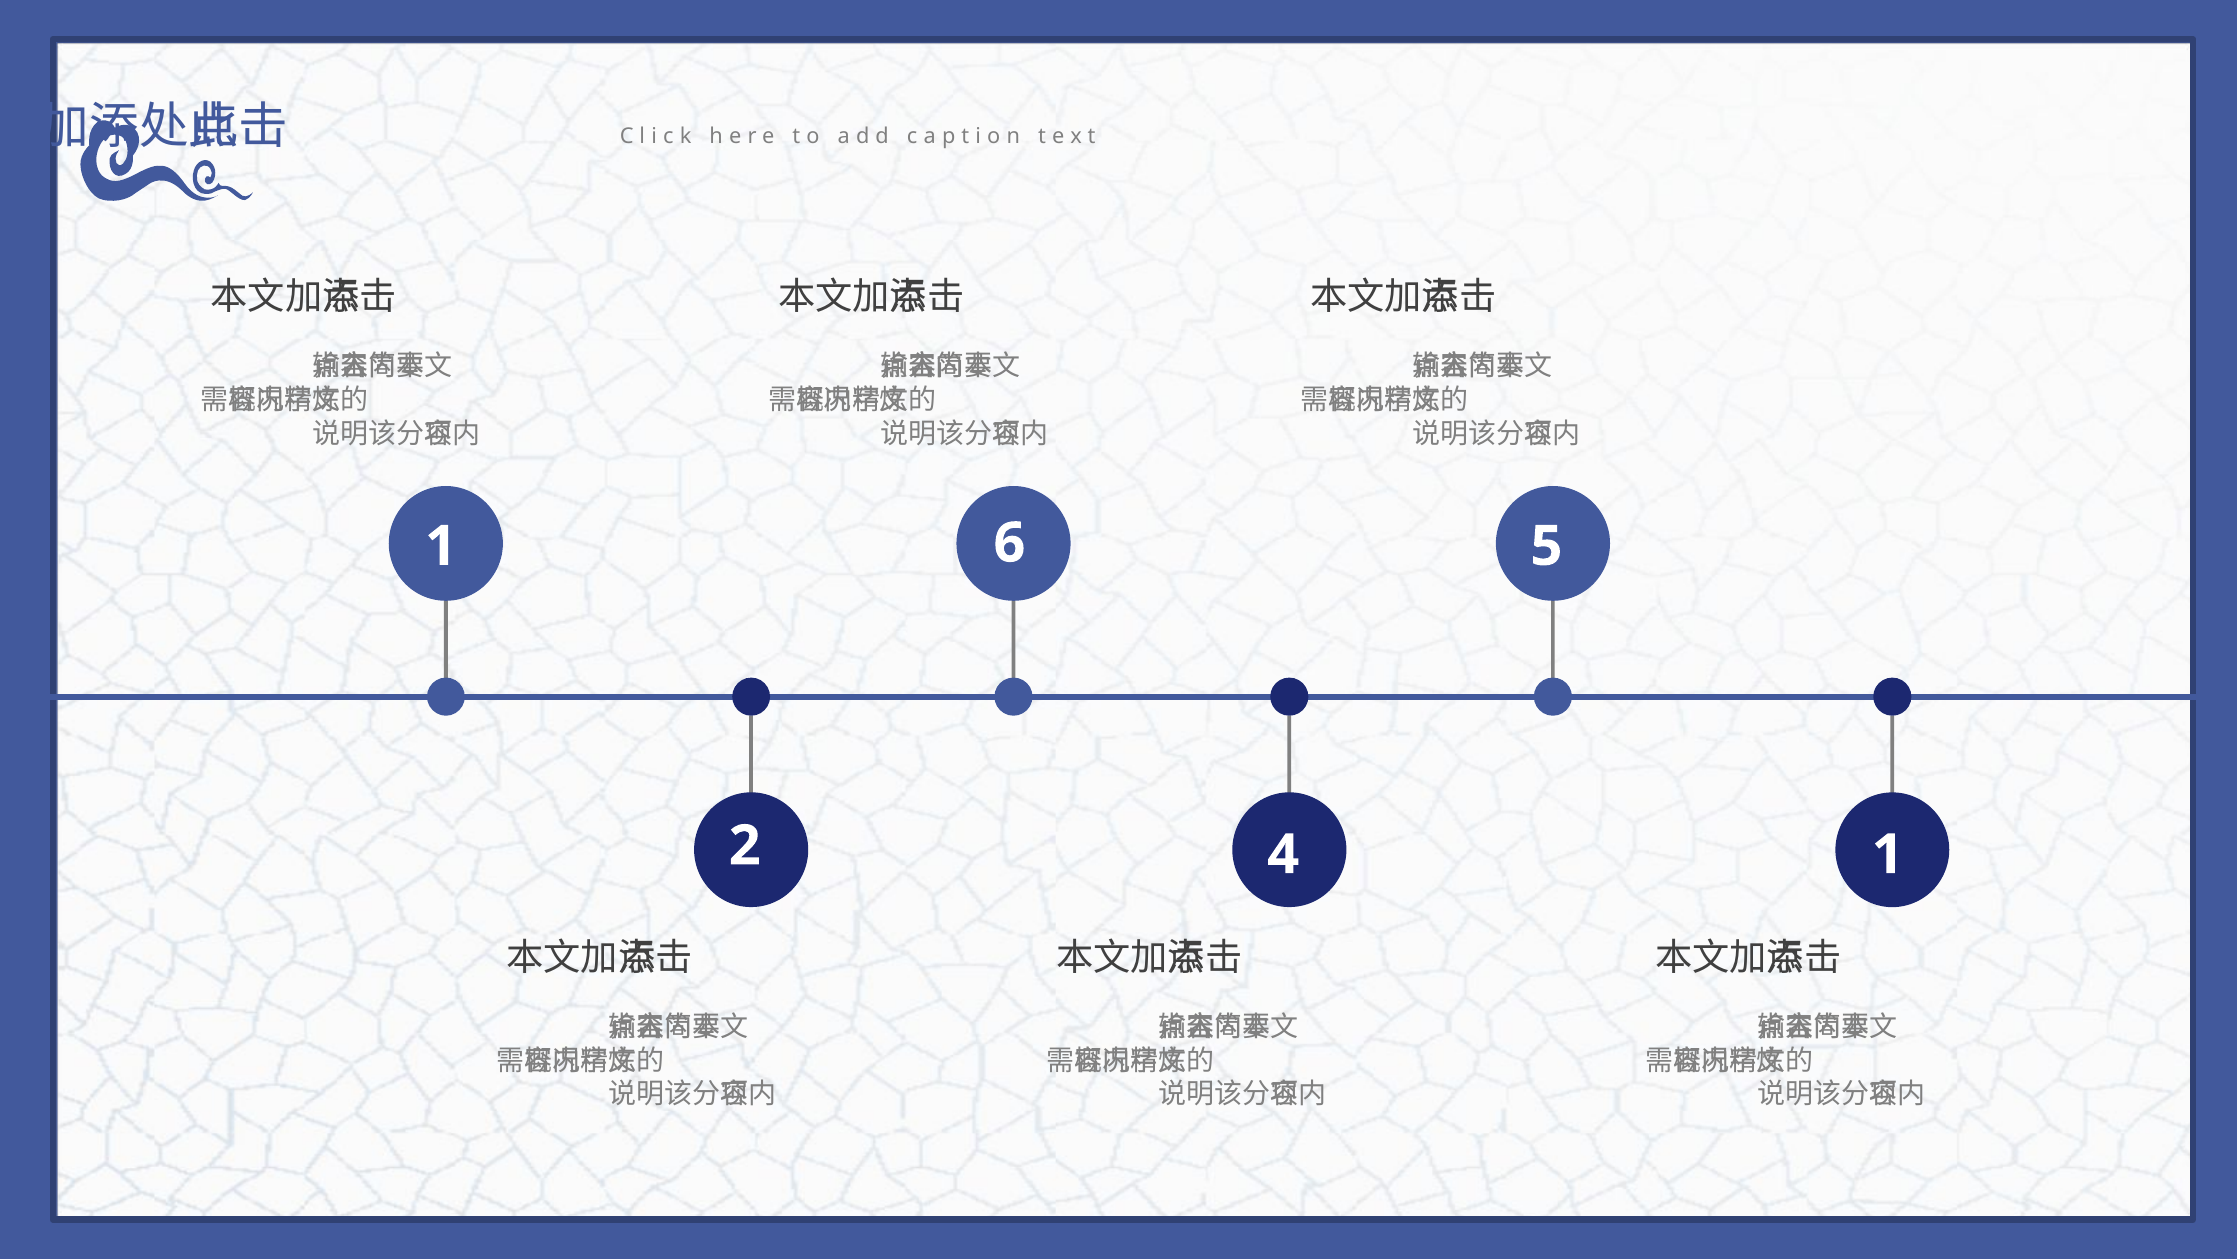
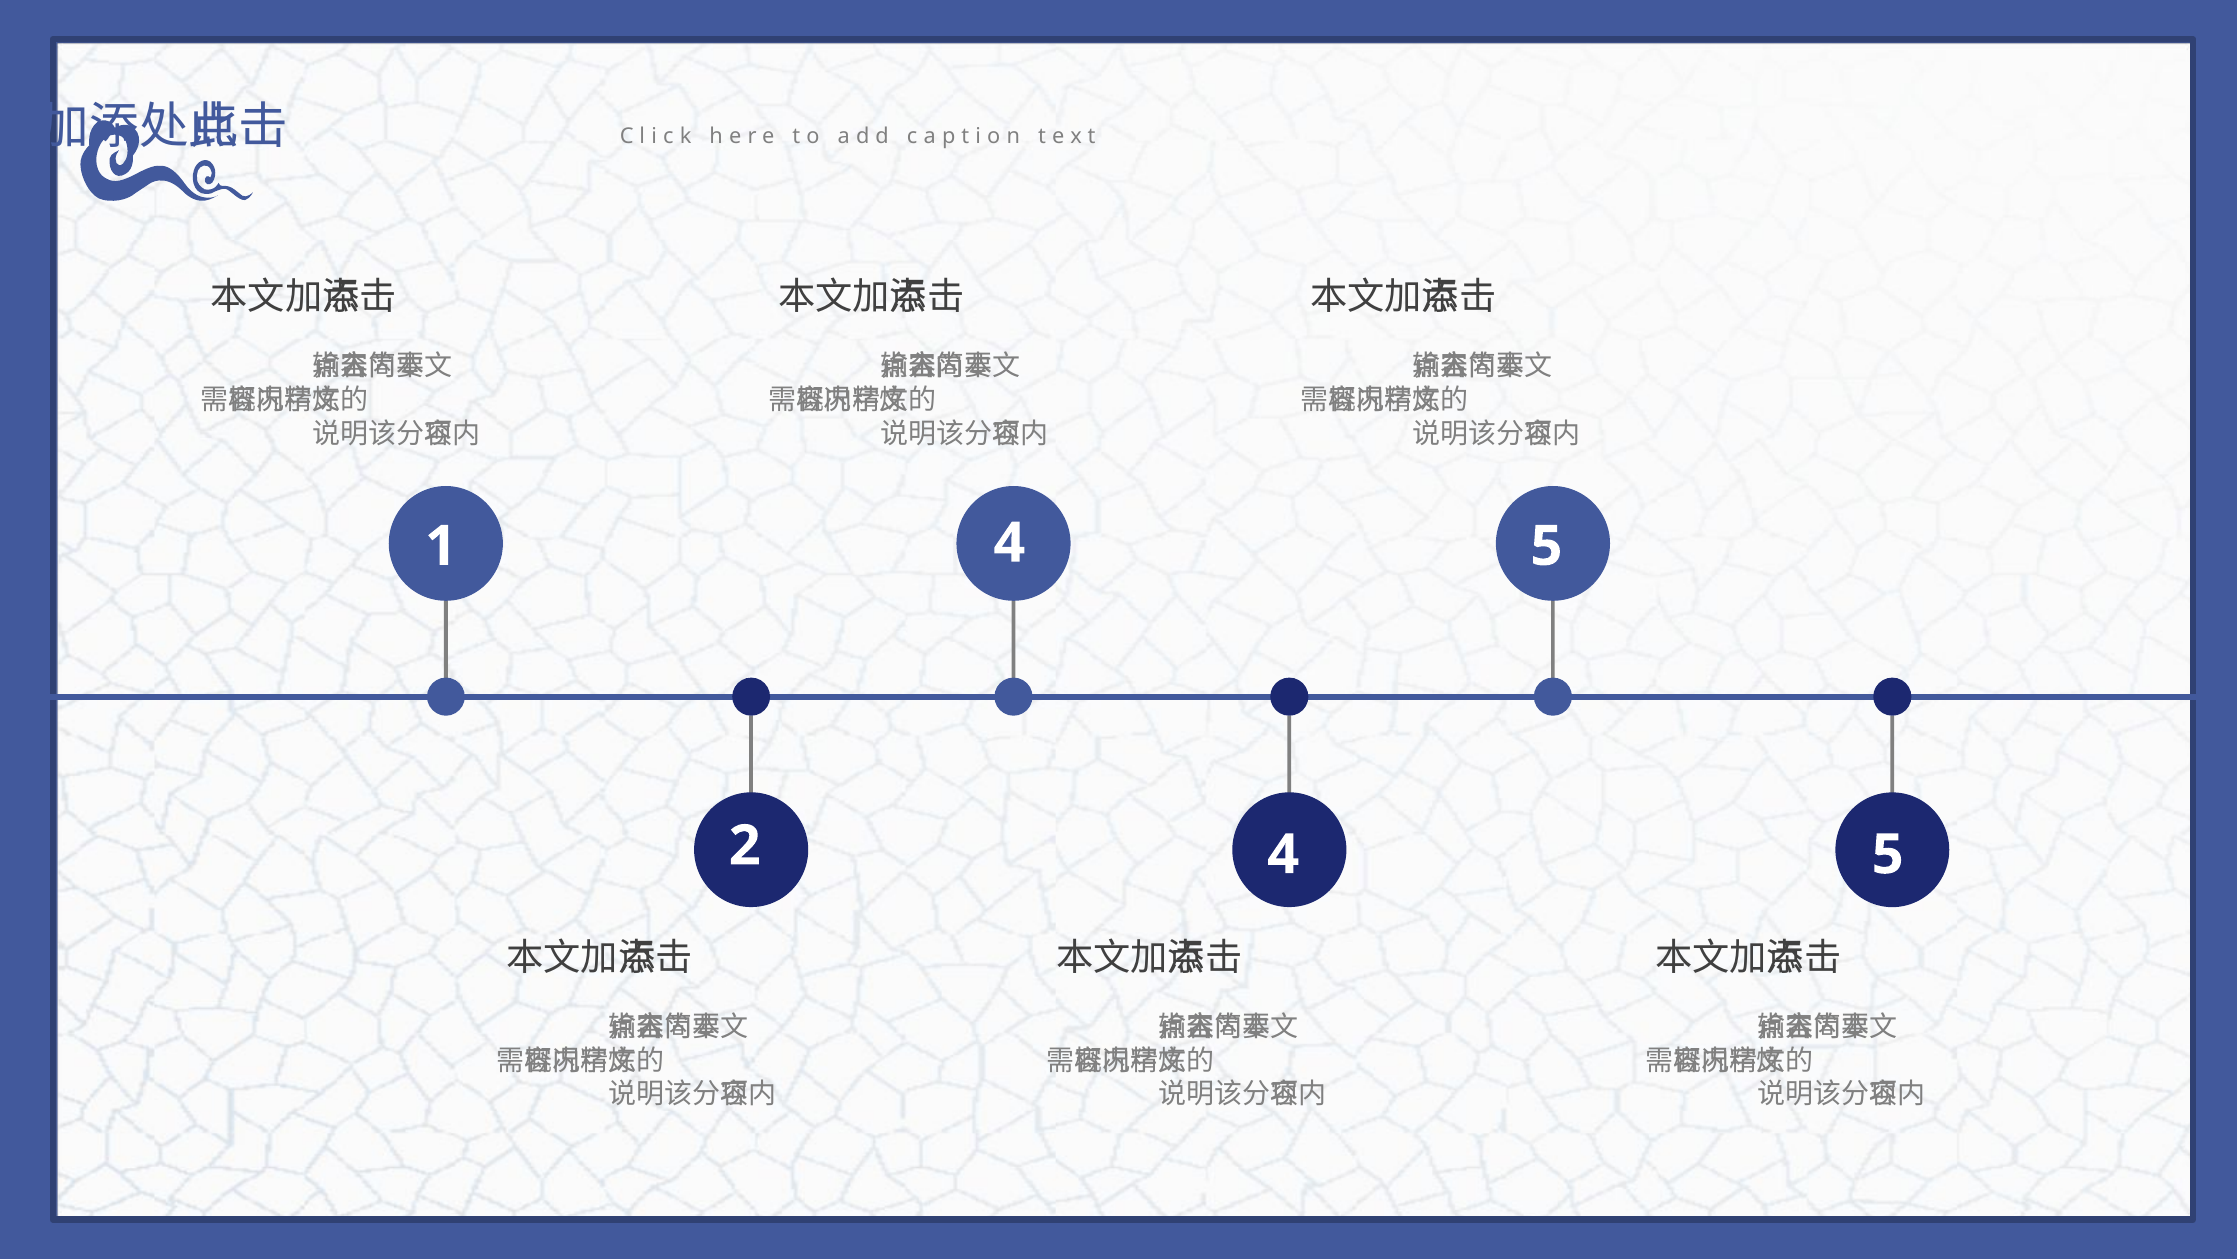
1 6: 6 -> 4
2 4 1: 1 -> 5
